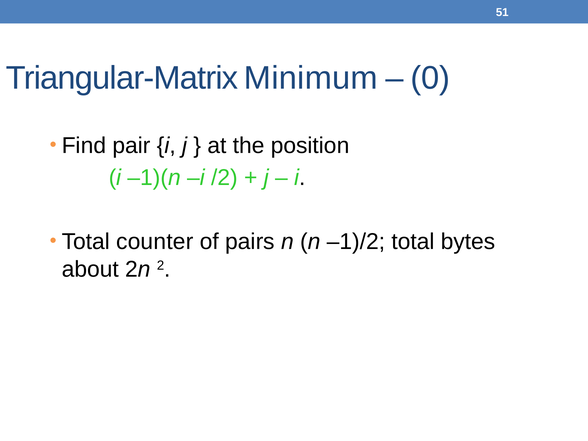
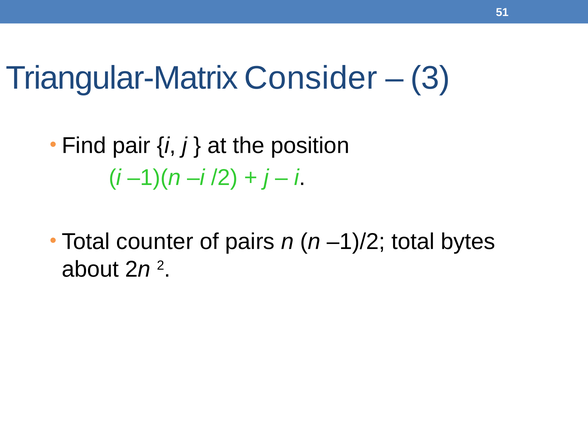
Minimum: Minimum -> Consider
0: 0 -> 3
